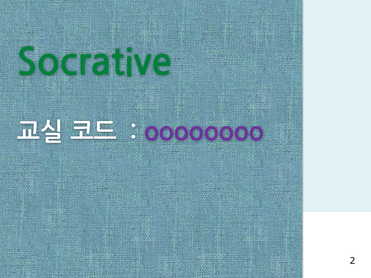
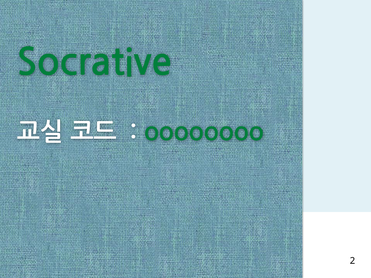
oooooooo colour: purple -> green
